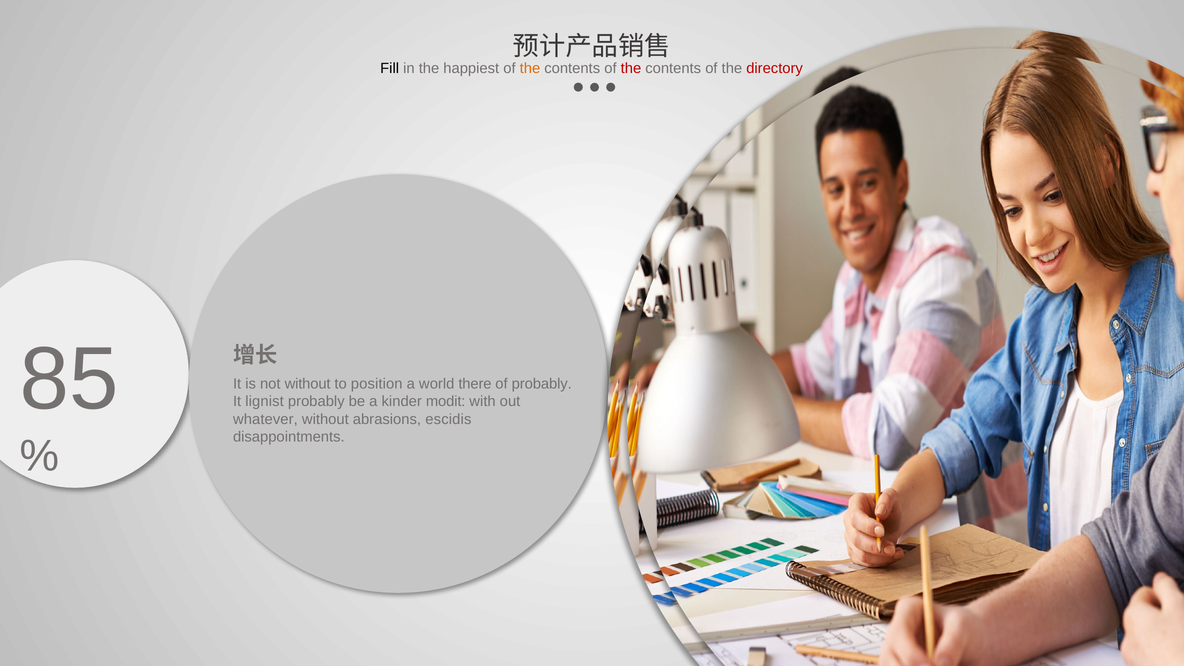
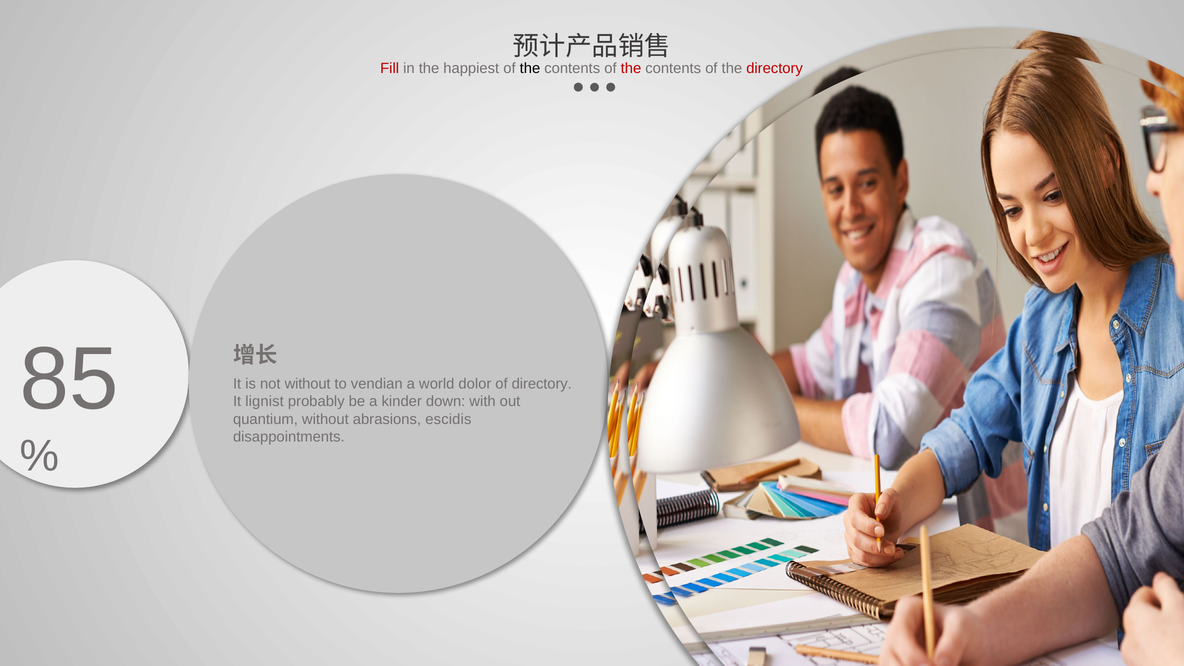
Fill colour: black -> red
the at (530, 69) colour: orange -> black
position: position -> vendian
there: there -> dolor
of probably: probably -> directory
modit: modit -> down
whatever: whatever -> quantium
